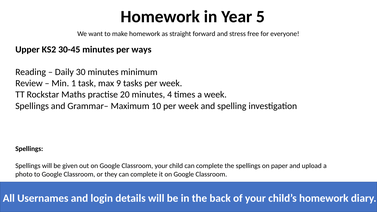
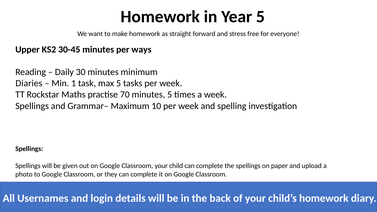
Review: Review -> Diaries
max 9: 9 -> 5
20: 20 -> 70
minutes 4: 4 -> 5
